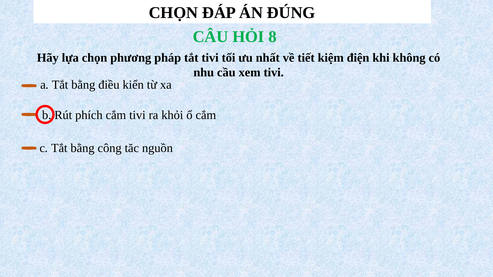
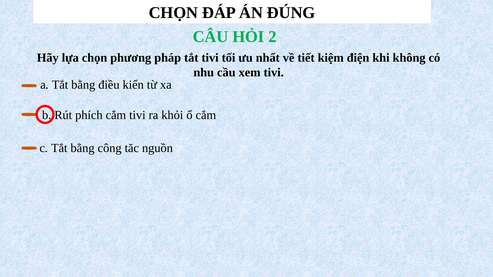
8: 8 -> 2
